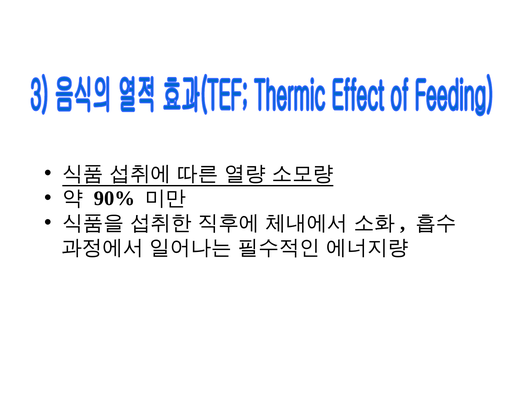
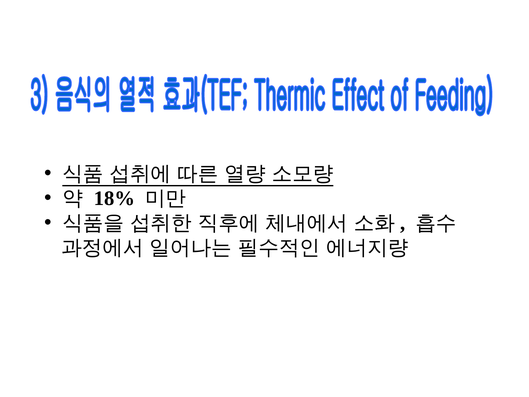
90%: 90% -> 18%
